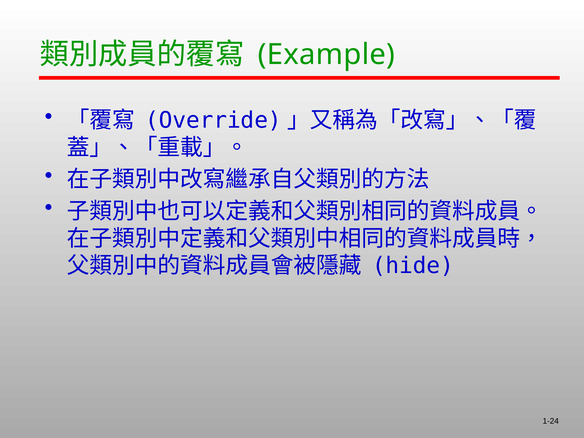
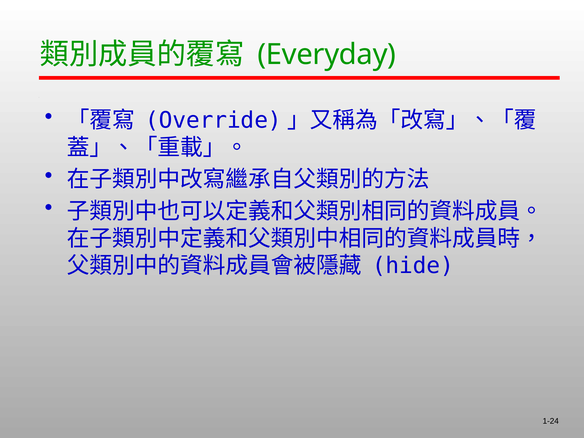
Example: Example -> Everyday
